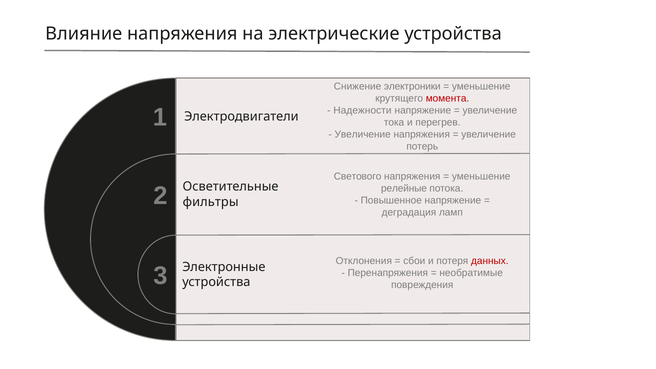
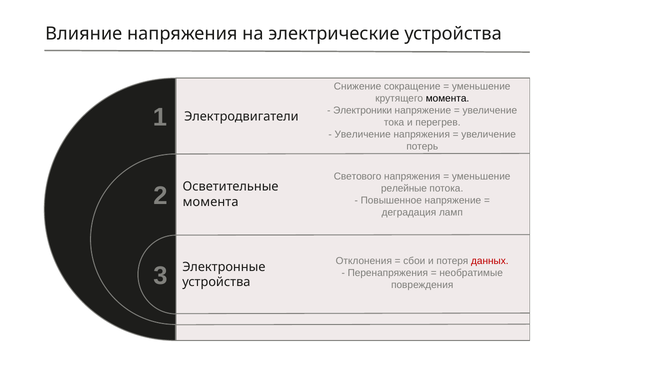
электроники: электроники -> сокращение
момента at (448, 98) colour: red -> black
Надежности: Надежности -> Электроники
фильтры at (211, 202): фильтры -> момента
